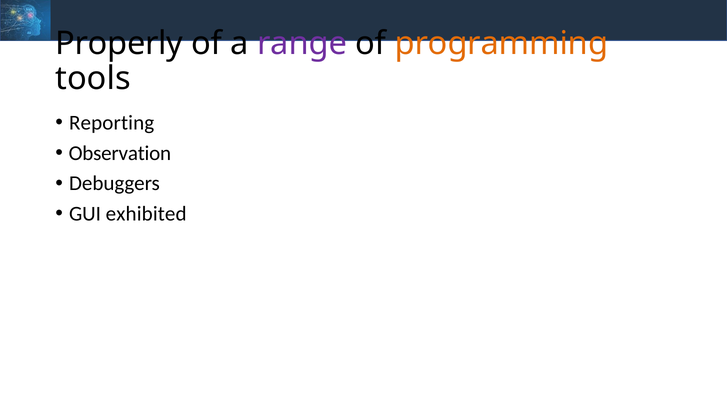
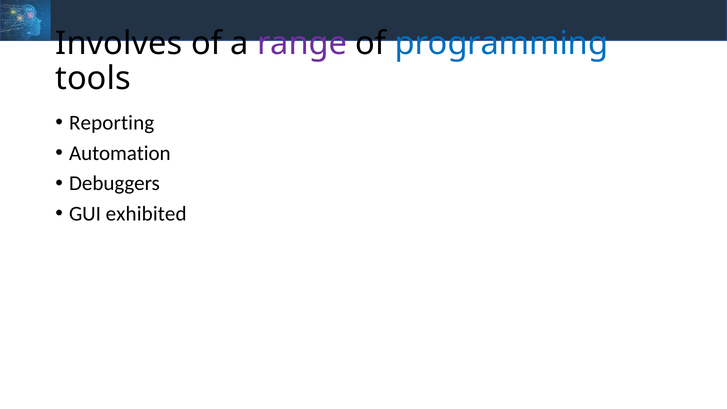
Properly: Properly -> Involves
programming colour: orange -> blue
Observation: Observation -> Automation
